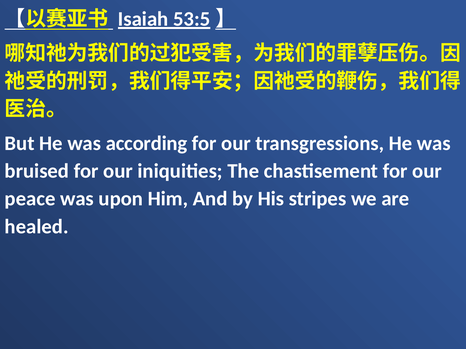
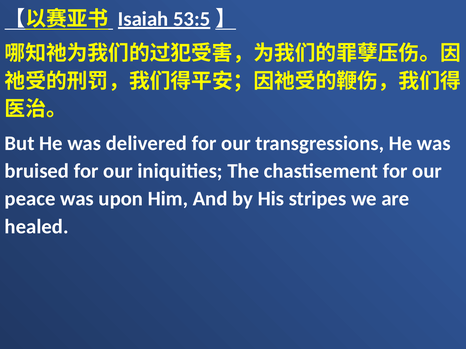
according: according -> delivered
